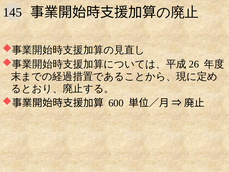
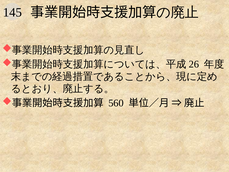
600: 600 -> 560
